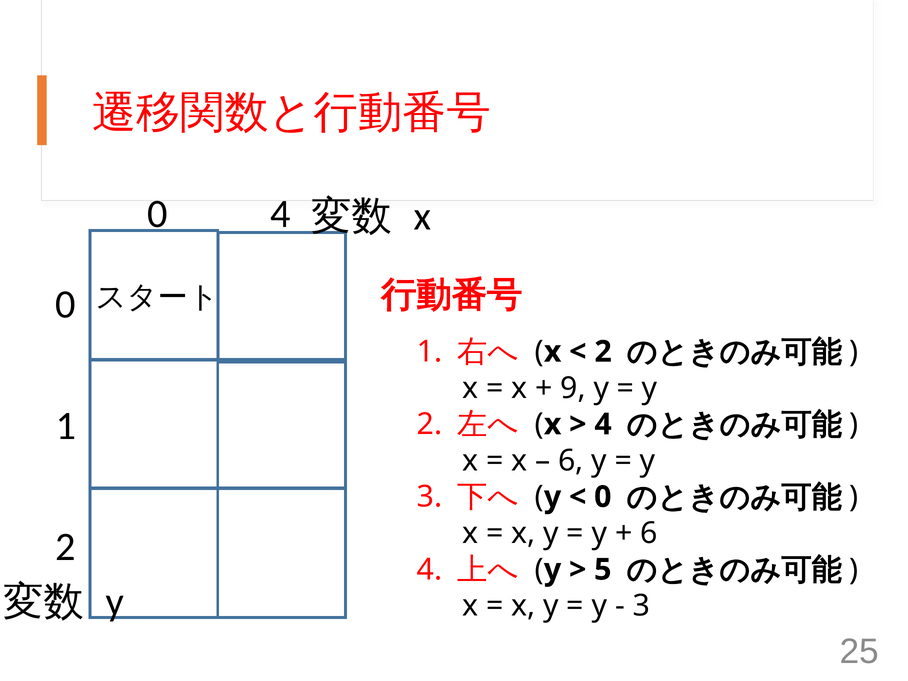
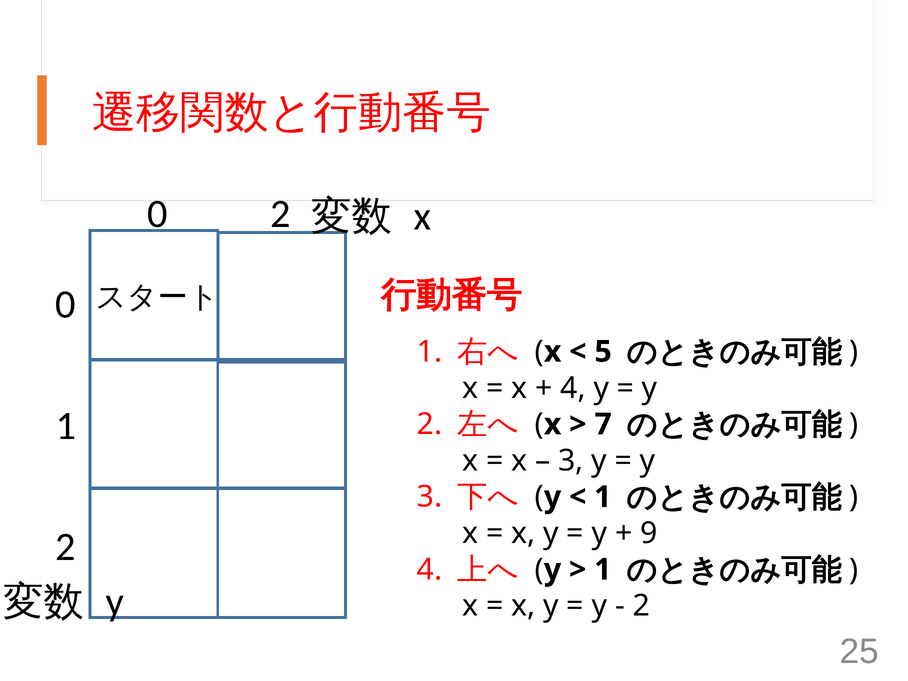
0 4: 4 -> 2
2 at (603, 352): 2 -> 5
9 at (573, 388): 9 -> 4
4 at (603, 424): 4 -> 7
6 at (571, 461): 6 -> 3
0 at (603, 497): 0 -> 1
6 at (649, 533): 6 -> 9
5 at (603, 570): 5 -> 1
3 at (641, 606): 3 -> 2
